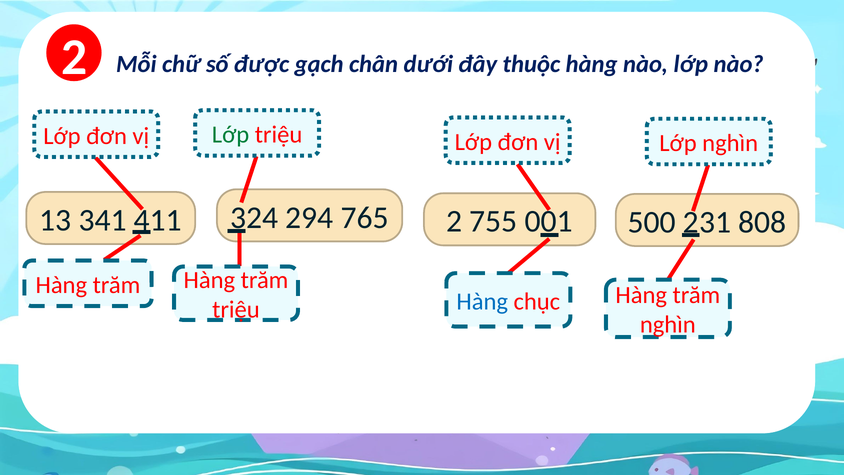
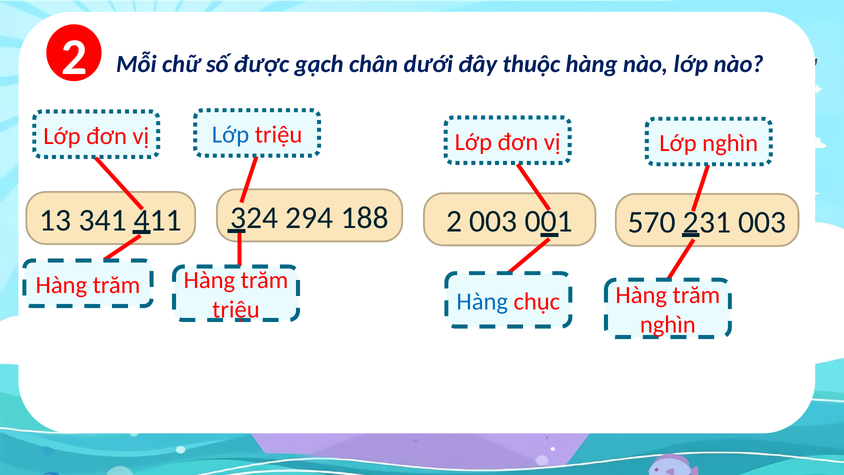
Lớp at (231, 135) colour: green -> blue
765: 765 -> 188
2 755: 755 -> 003
500: 500 -> 570
808 at (762, 222): 808 -> 003
